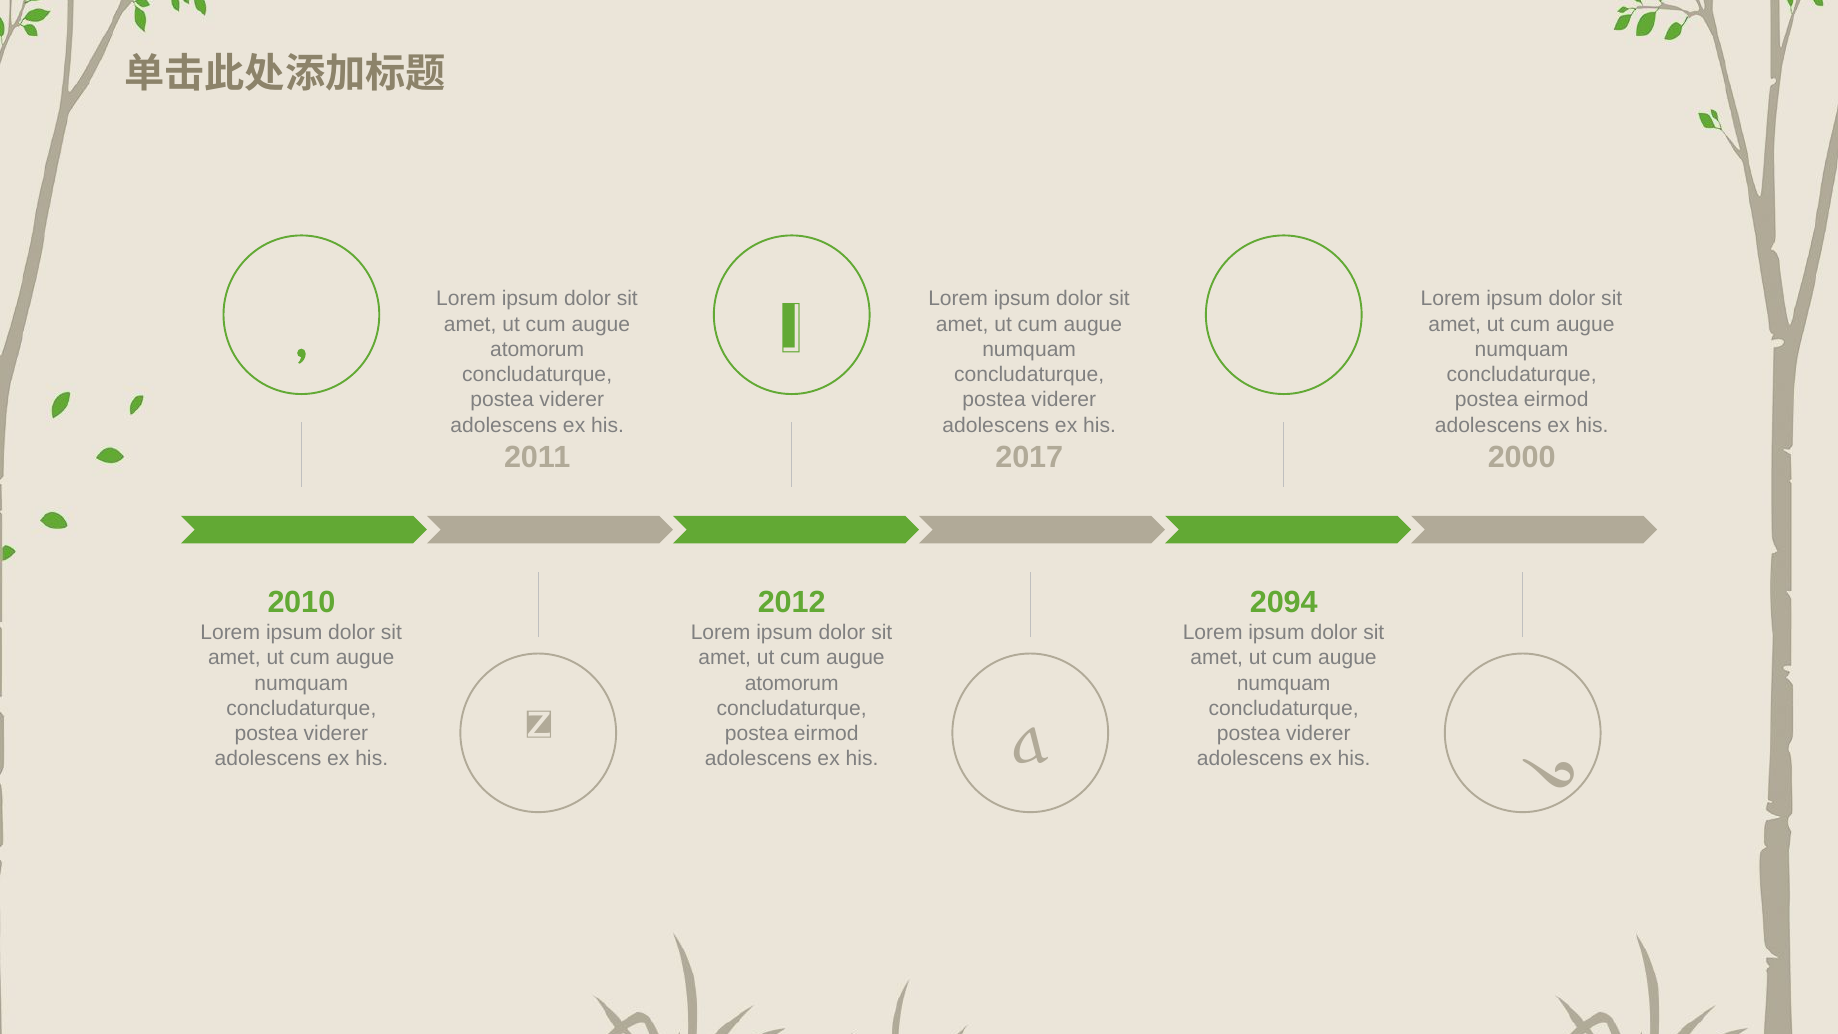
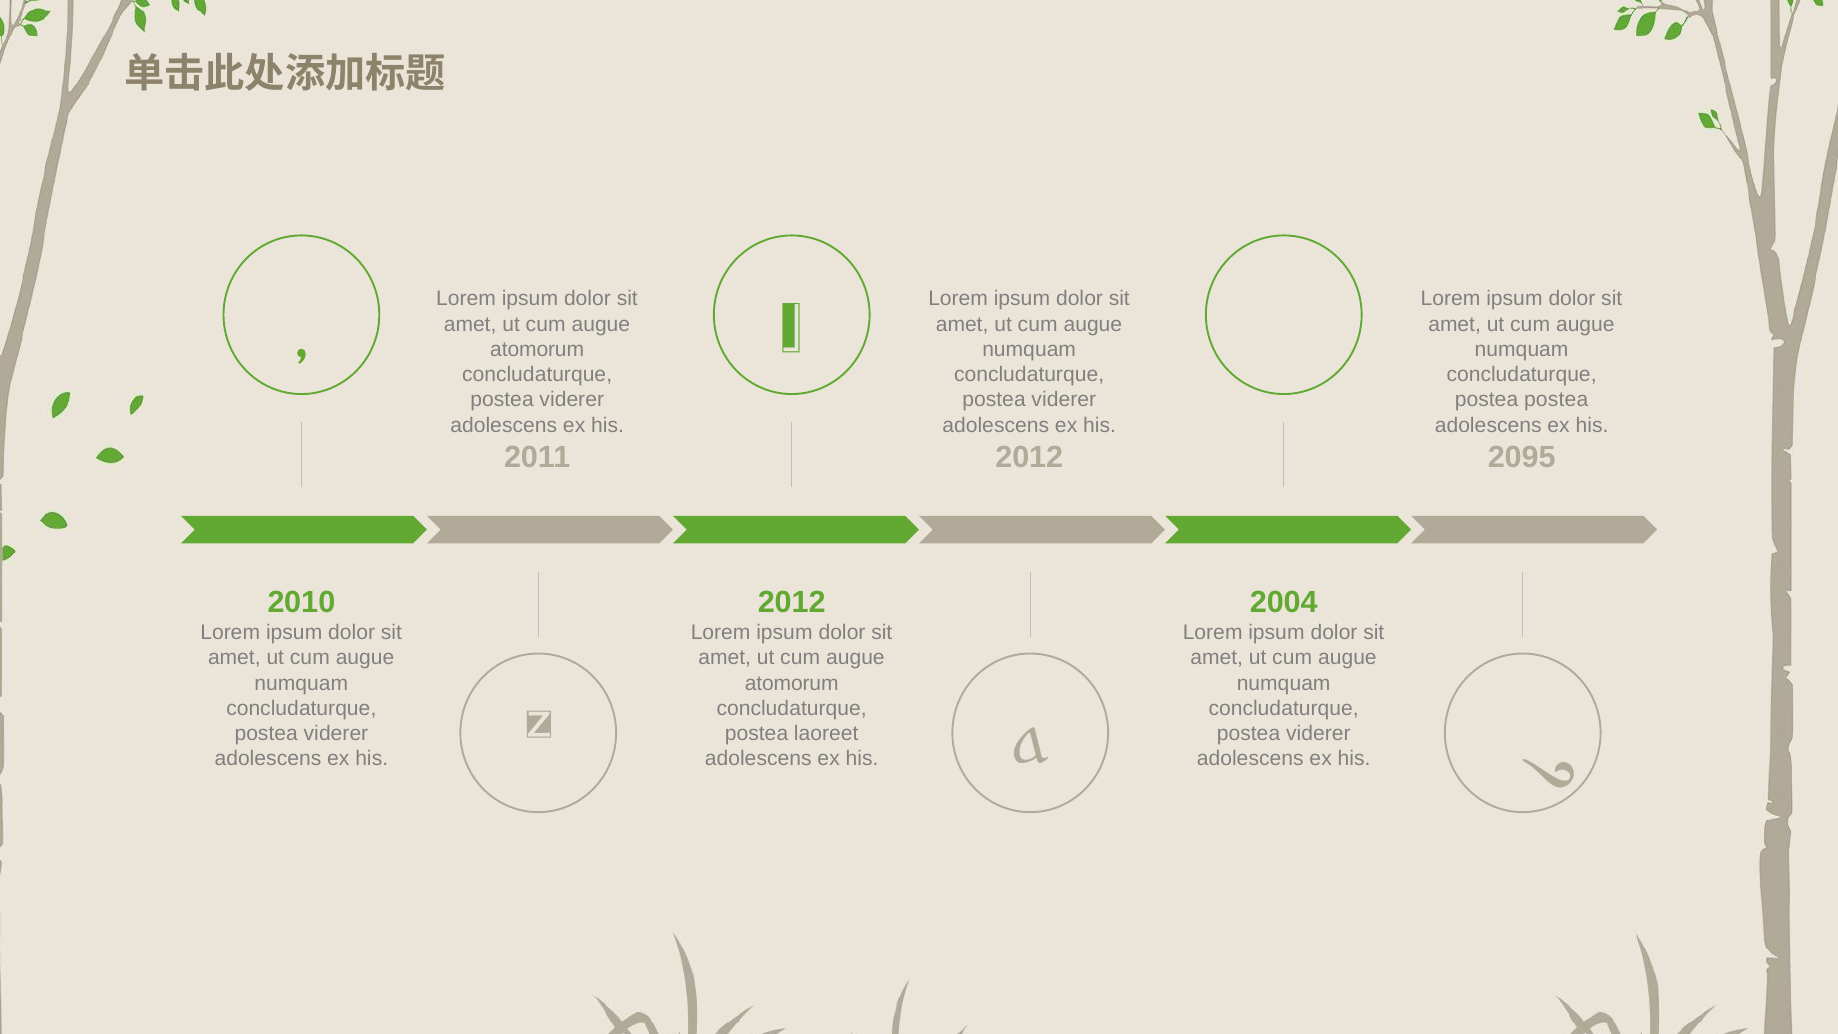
eirmod at (1556, 400): eirmod -> postea
2017 at (1029, 457): 2017 -> 2012
2000: 2000 -> 2095
2094: 2094 -> 2004
eirmod at (826, 734): eirmod -> laoreet
